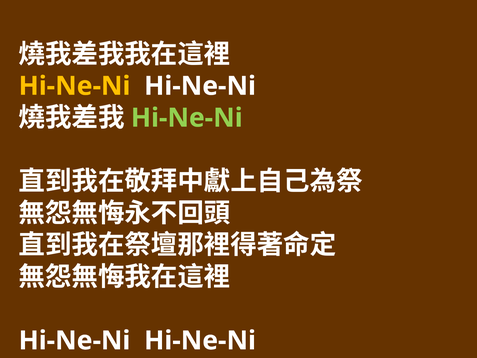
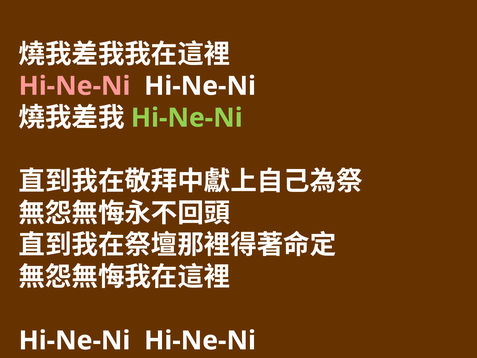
Hi-Ne-Ni at (74, 86) colour: yellow -> pink
